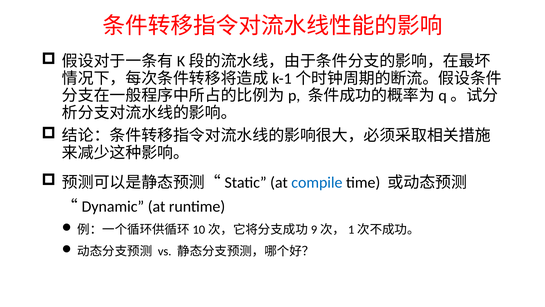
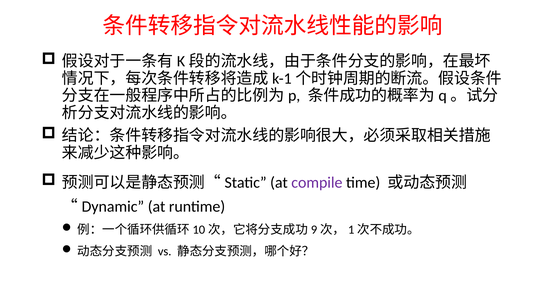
compile colour: blue -> purple
